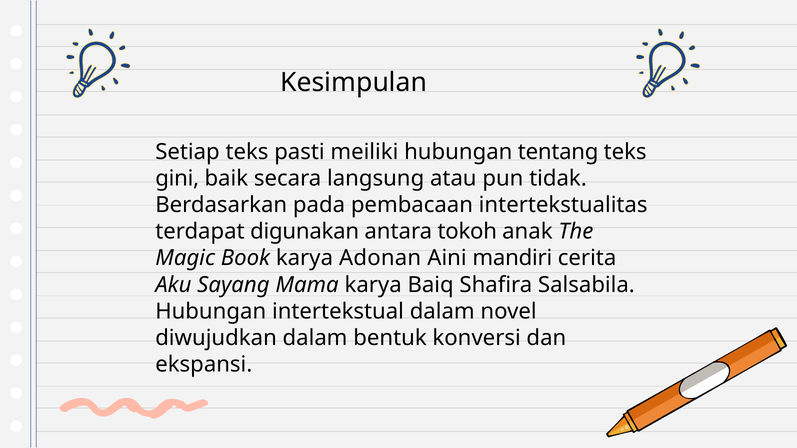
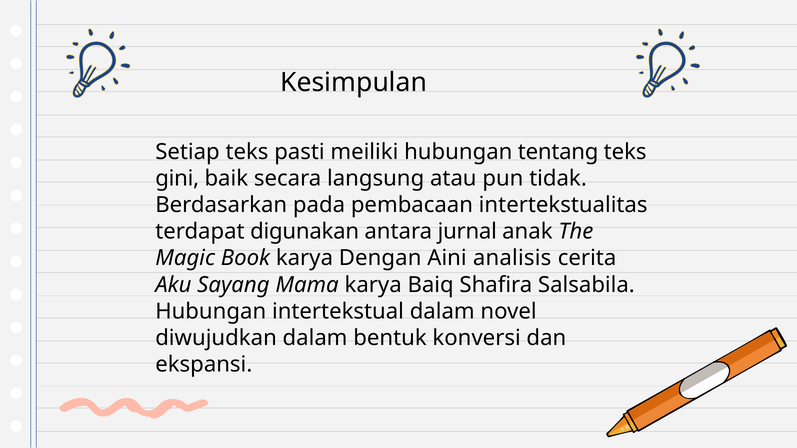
tokoh: tokoh -> jurnal
Adonan: Adonan -> Dengan
mandiri: mandiri -> analisis
